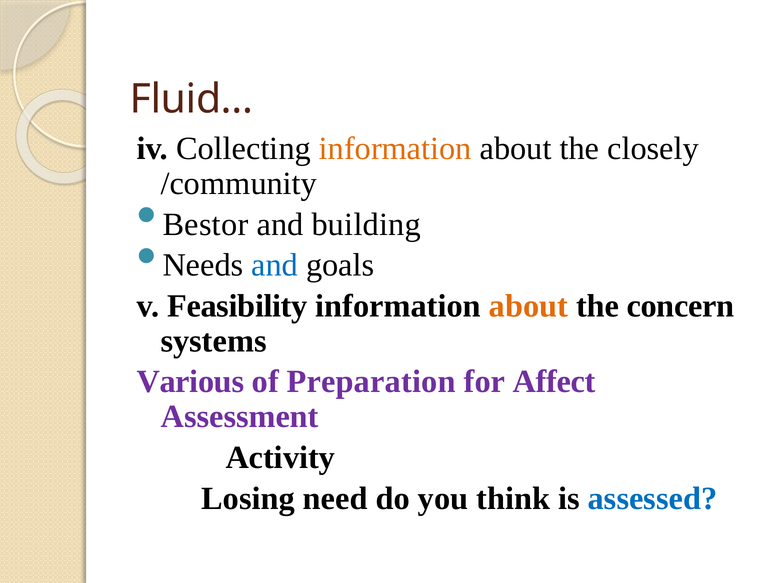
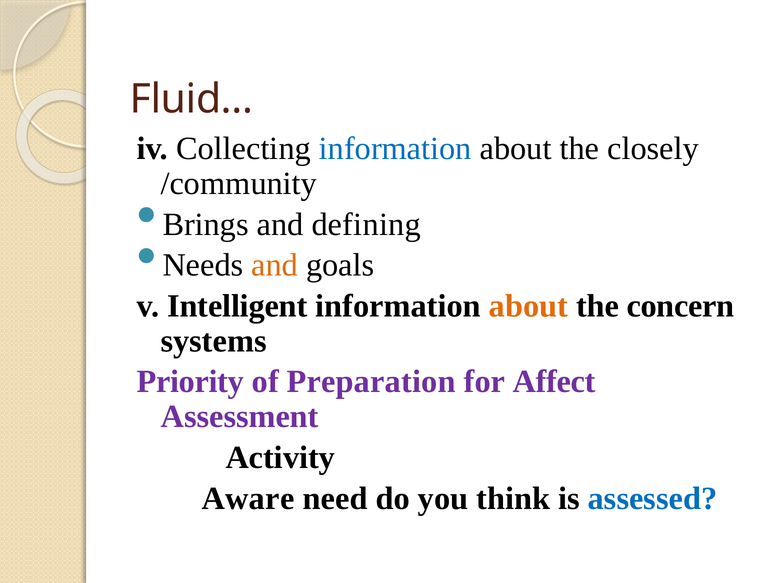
information at (395, 149) colour: orange -> blue
Bestor: Bestor -> Brings
building: building -> defining
and at (275, 265) colour: blue -> orange
Feasibility: Feasibility -> Intelligent
Various: Various -> Priority
Losing: Losing -> Aware
